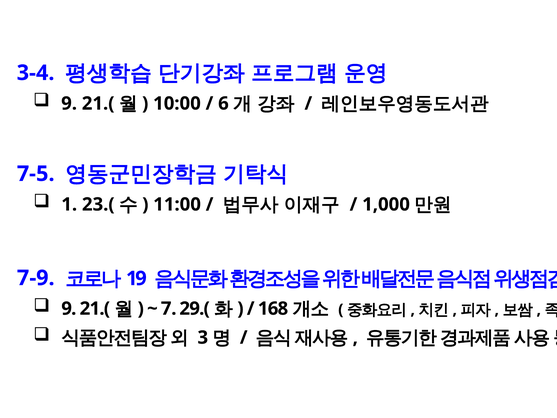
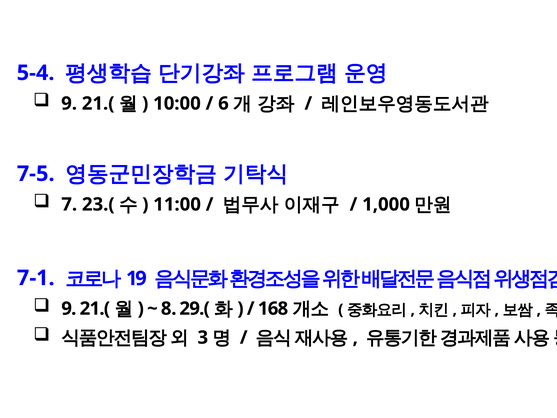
3-4: 3-4 -> 5-4
1: 1 -> 7
7-9: 7-9 -> 7-1
7: 7 -> 8
